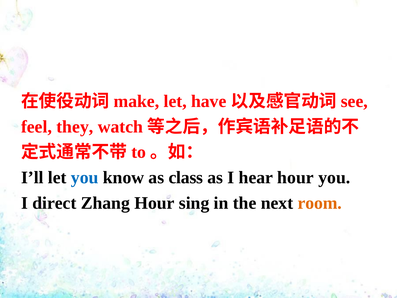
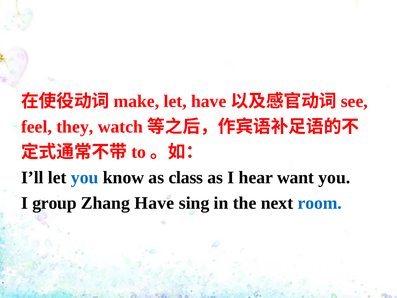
hear hour: hour -> want
direct: direct -> group
Zhang Hour: Hour -> Have
room colour: orange -> blue
